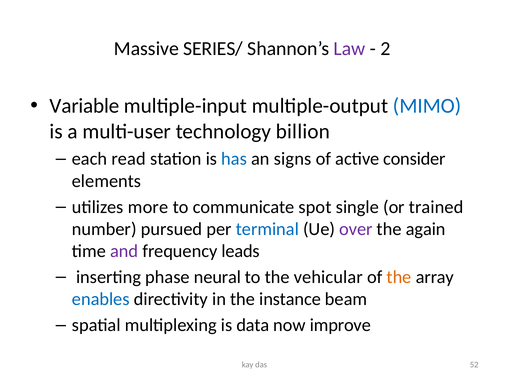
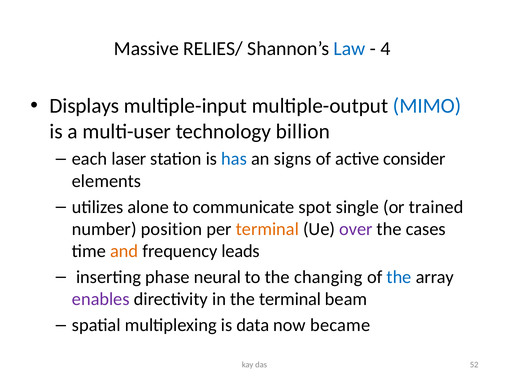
SERIES/: SERIES/ -> RELIES/
Law colour: purple -> blue
2: 2 -> 4
Variable: Variable -> Displays
read: read -> laser
more: more -> alone
pursued: pursued -> position
terminal at (267, 229) colour: blue -> orange
again: again -> cases
and colour: purple -> orange
vehicular: vehicular -> changing
the at (399, 277) colour: orange -> blue
enables colour: blue -> purple
the instance: instance -> terminal
improve: improve -> became
